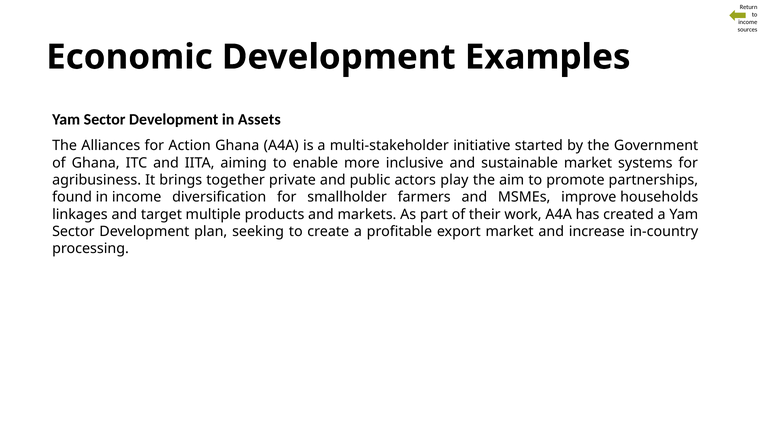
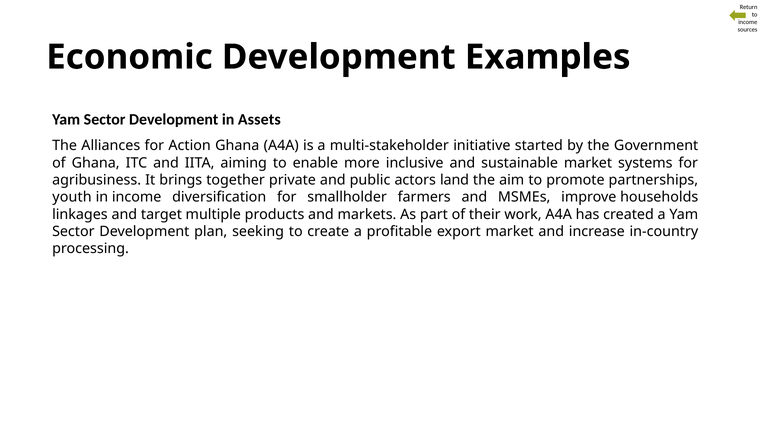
play: play -> land
found: found -> youth
